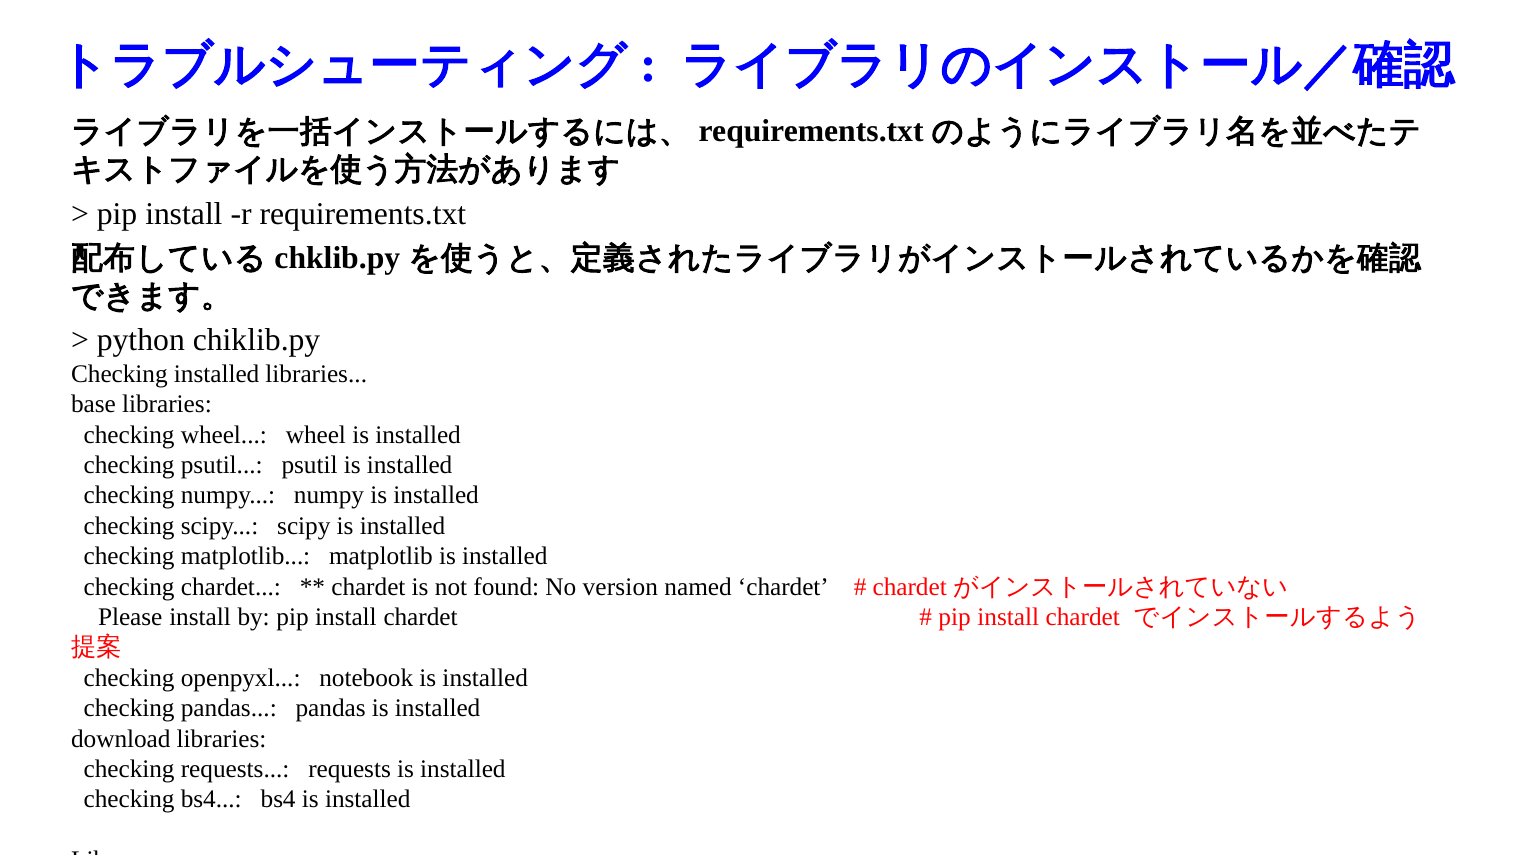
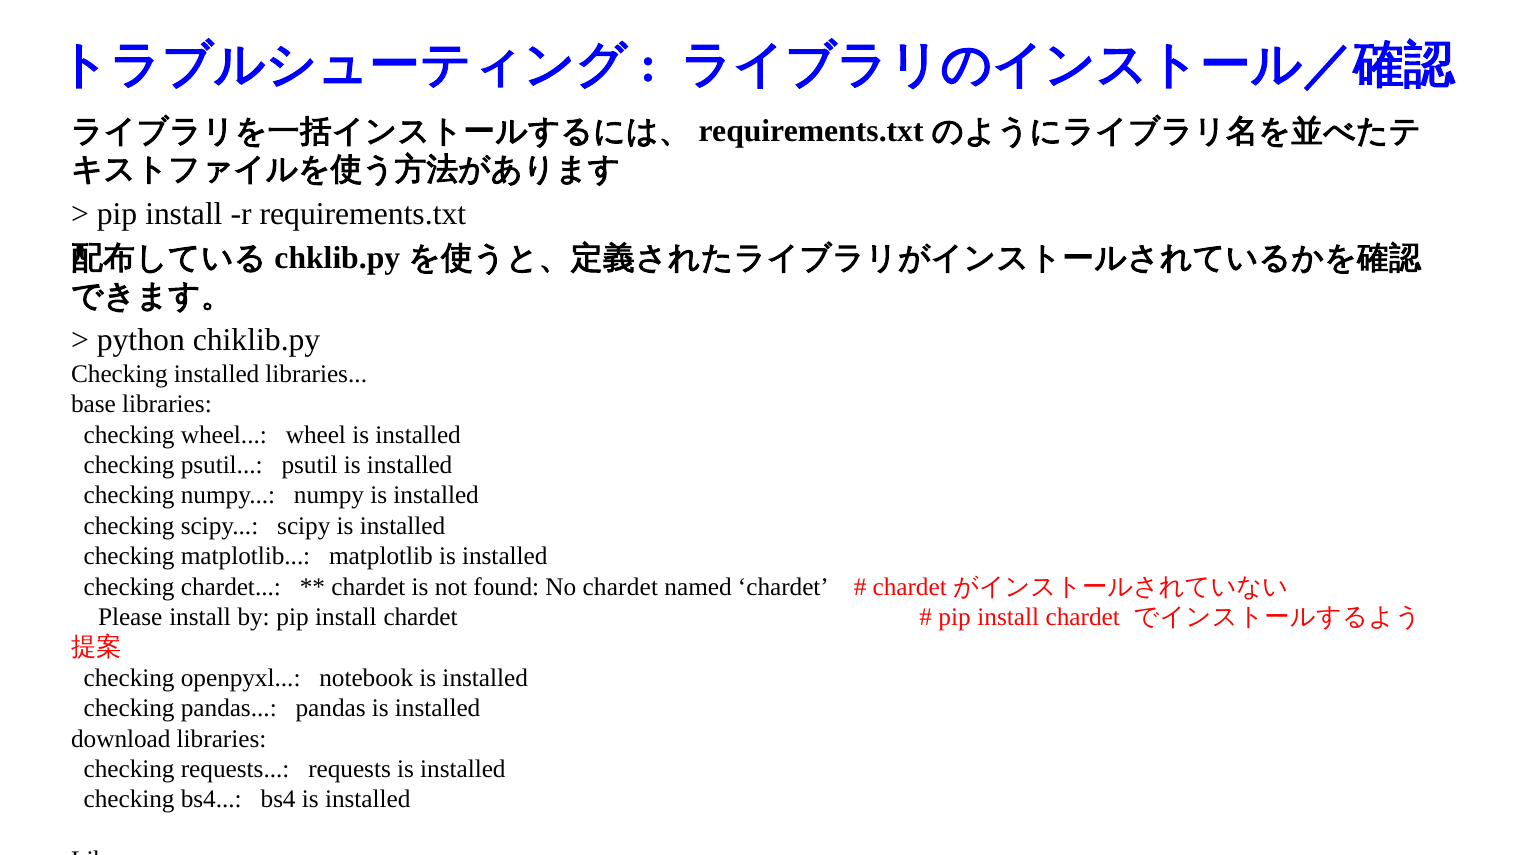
No version: version -> chardet
